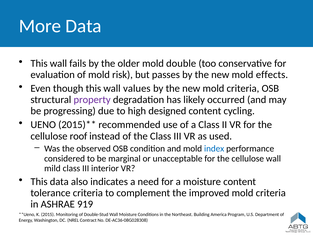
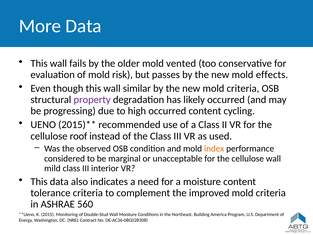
double: double -> vented
values: values -> similar
high designed: designed -> occurred
index colour: blue -> orange
919: 919 -> 560
